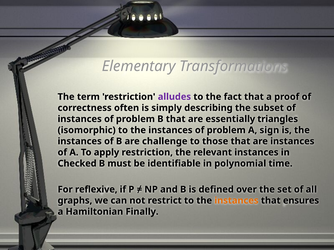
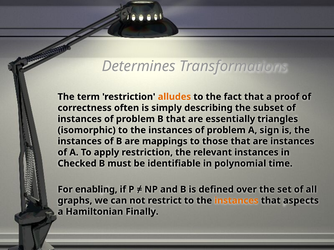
Elementary: Elementary -> Determines
alludes colour: purple -> orange
challenge: challenge -> mappings
reflexive: reflexive -> enabling
ensures: ensures -> aspects
